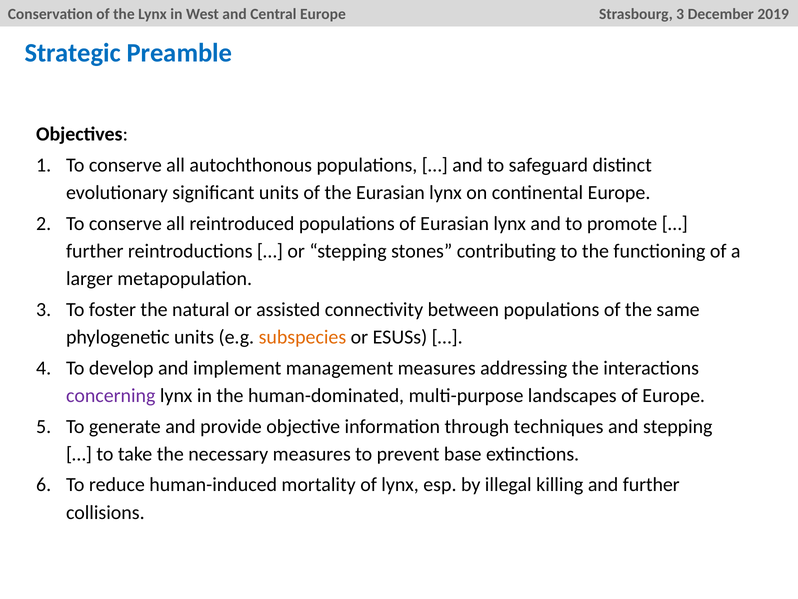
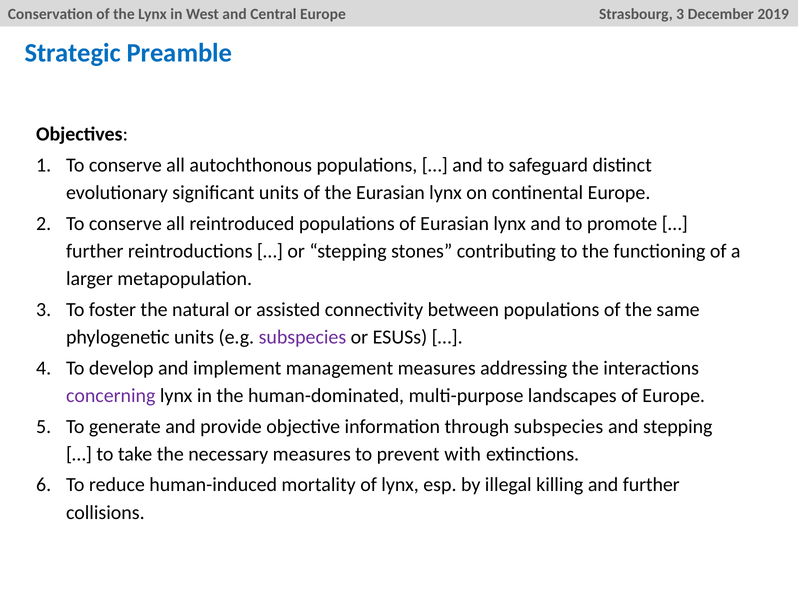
subspecies at (302, 337) colour: orange -> purple
through techniques: techniques -> subspecies
base: base -> with
